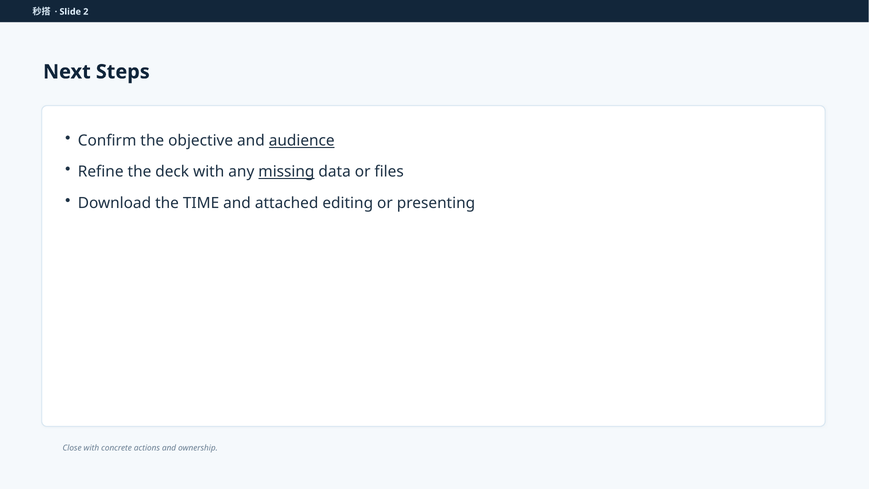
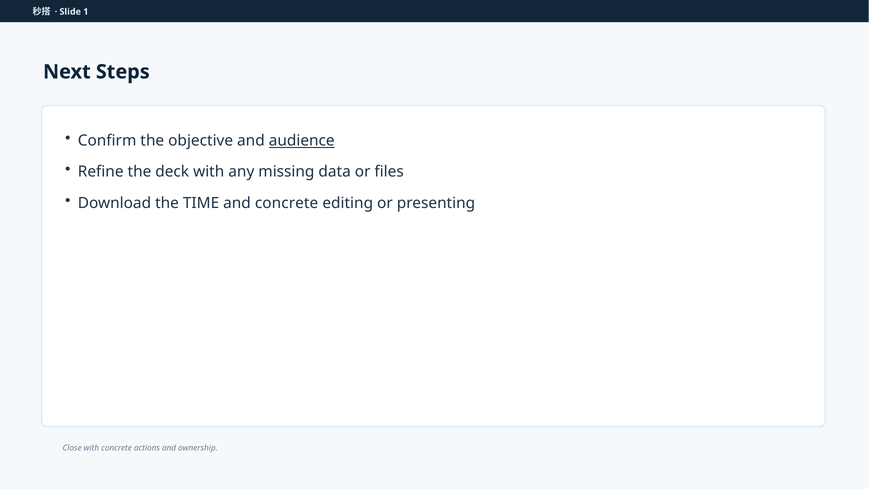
2: 2 -> 1
missing underline: present -> none
and attached: attached -> concrete
